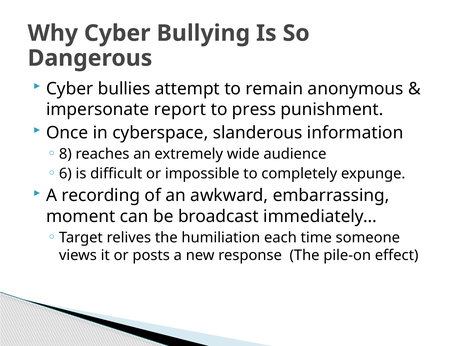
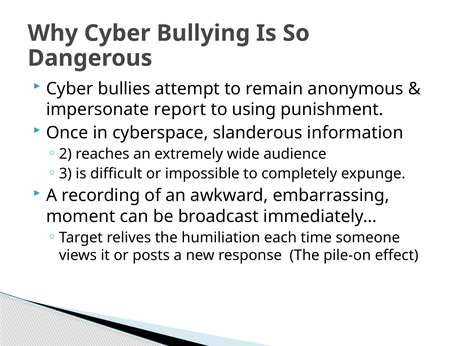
press: press -> using
8: 8 -> 2
6: 6 -> 3
